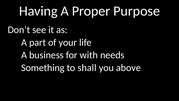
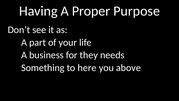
with: with -> they
shall: shall -> here
